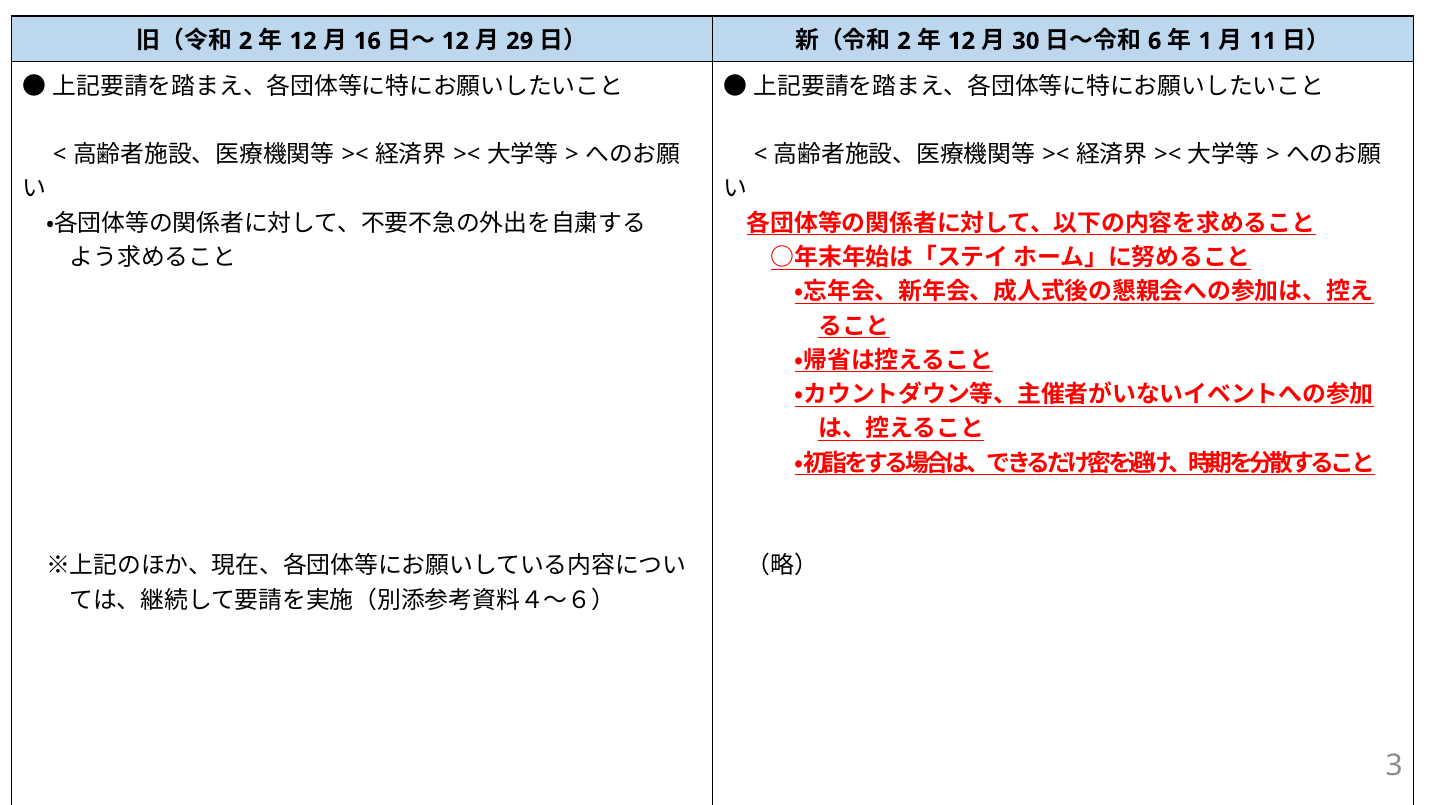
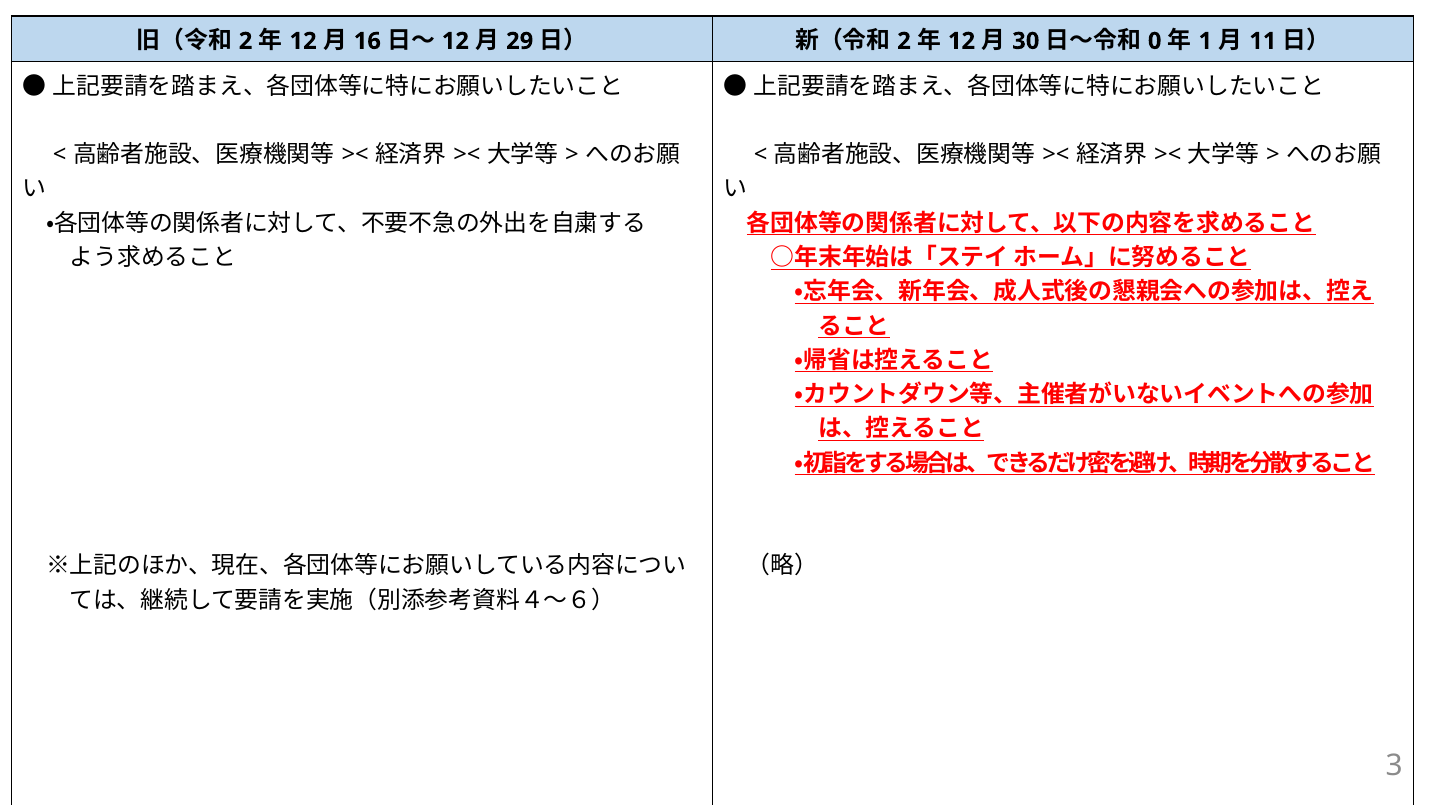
6: 6 -> 0
